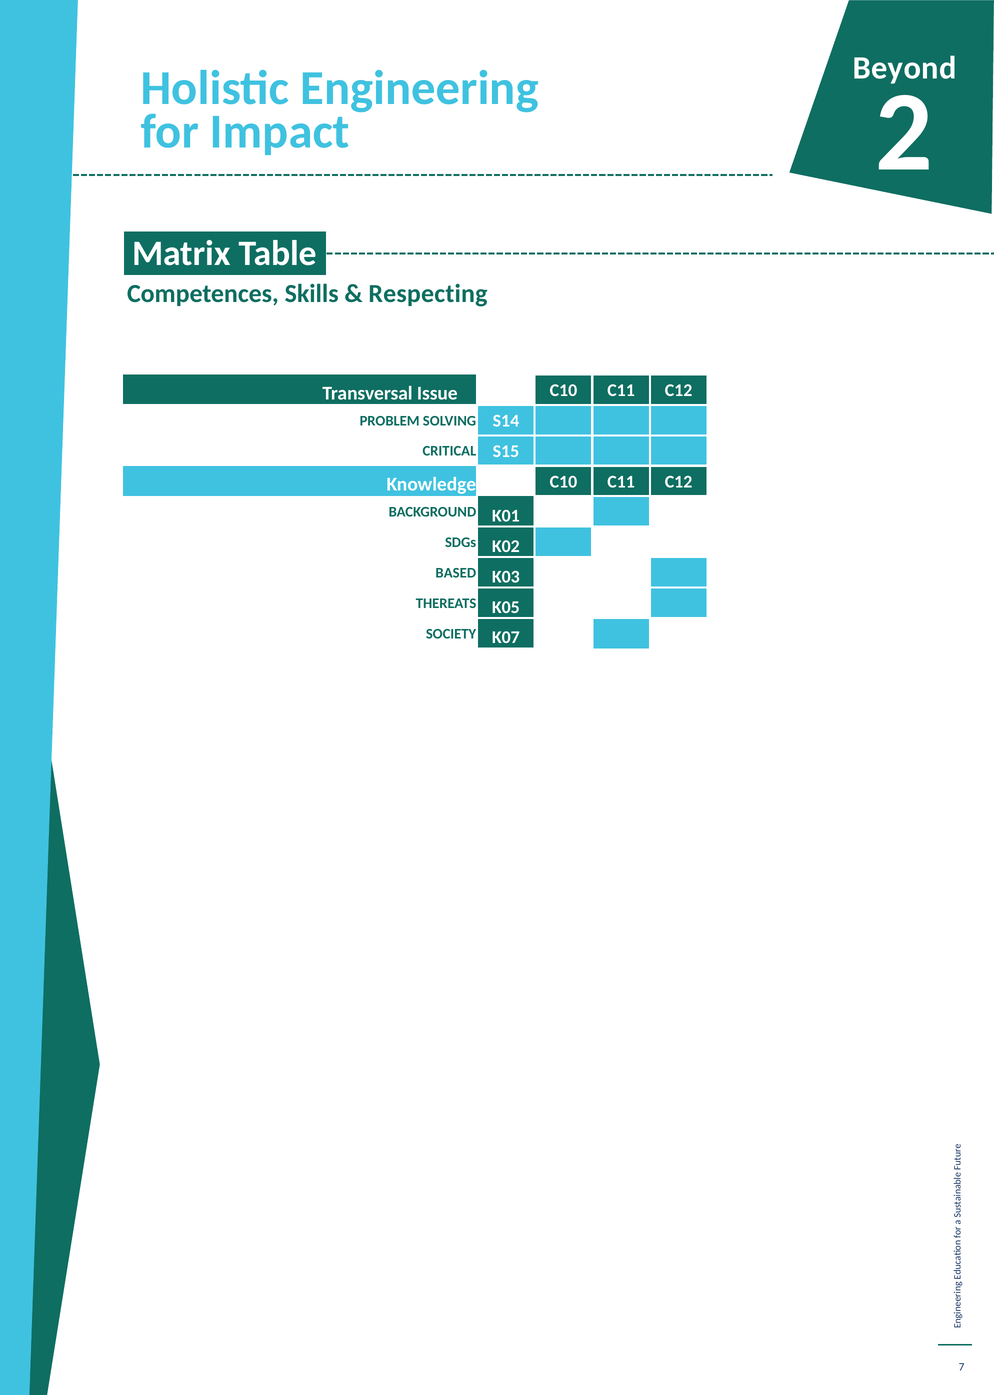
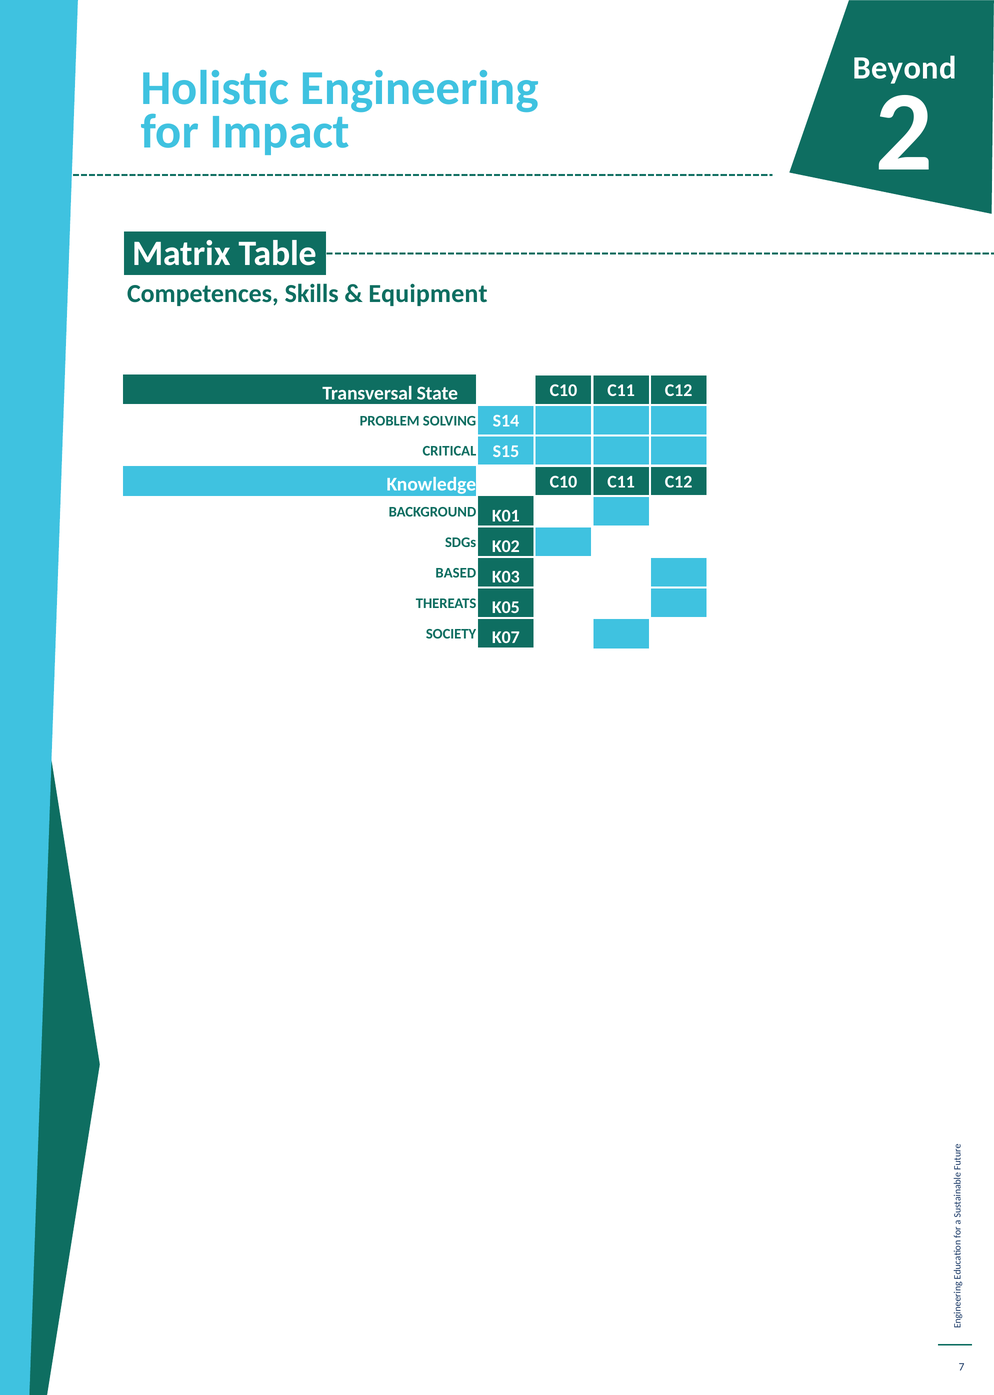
Respecting: Respecting -> Equipment
Issue: Issue -> State
